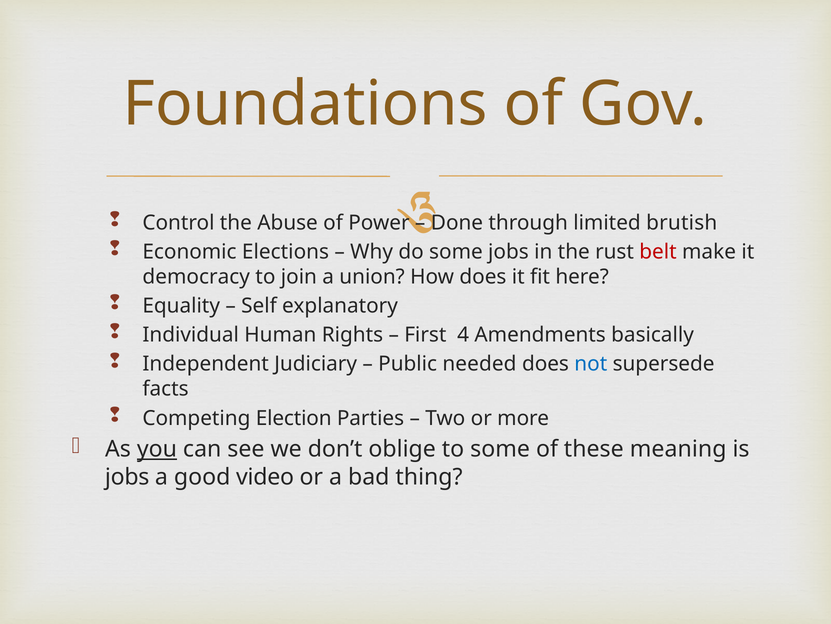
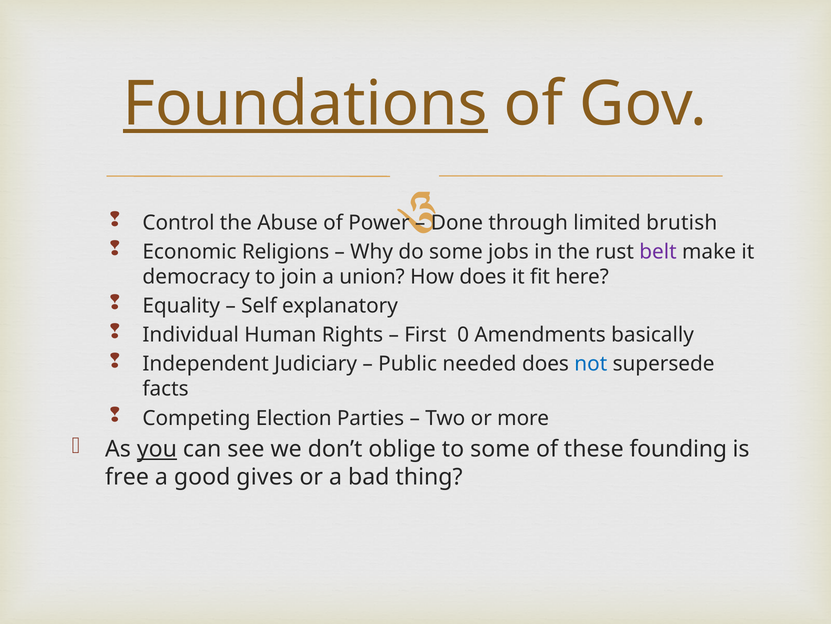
Foundations underline: none -> present
Elections: Elections -> Religions
belt colour: red -> purple
4: 4 -> 0
meaning: meaning -> founding
jobs at (127, 477): jobs -> free
video: video -> gives
